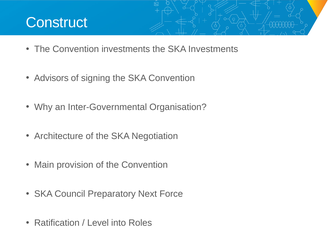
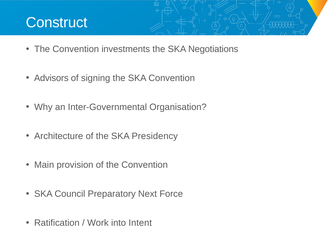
SKA Investments: Investments -> Negotiations
Negotiation: Negotiation -> Presidency
Level: Level -> Work
Roles: Roles -> Intent
